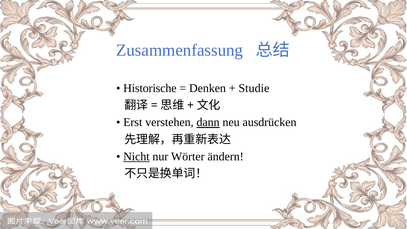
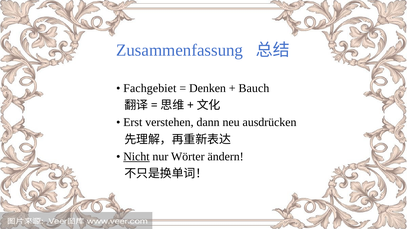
Historische: Historische -> Fachgebiet
Studie: Studie -> Bauch
dann underline: present -> none
